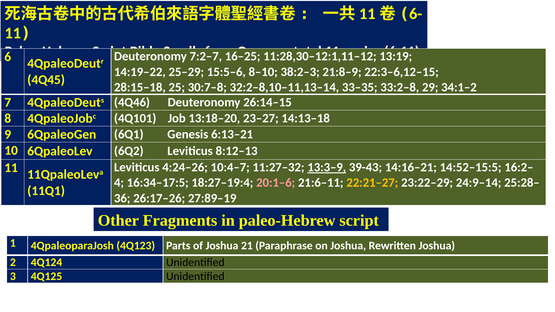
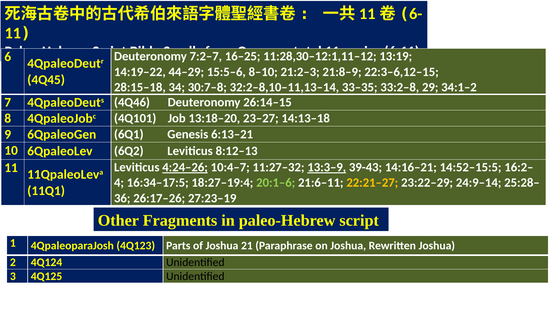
25–29: 25–29 -> 44–29
38:2–3: 38:2–3 -> 21:2–3
25: 25 -> 34
4:24–26 underline: none -> present
20:1–6 colour: pink -> light green
27:89–19: 27:89–19 -> 27:23–19
